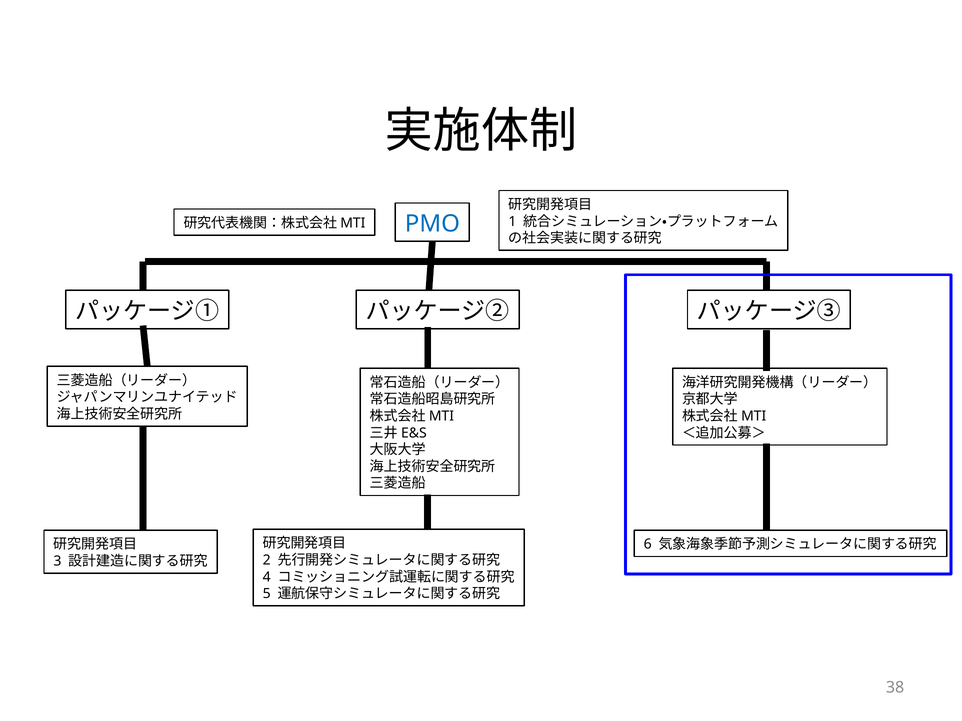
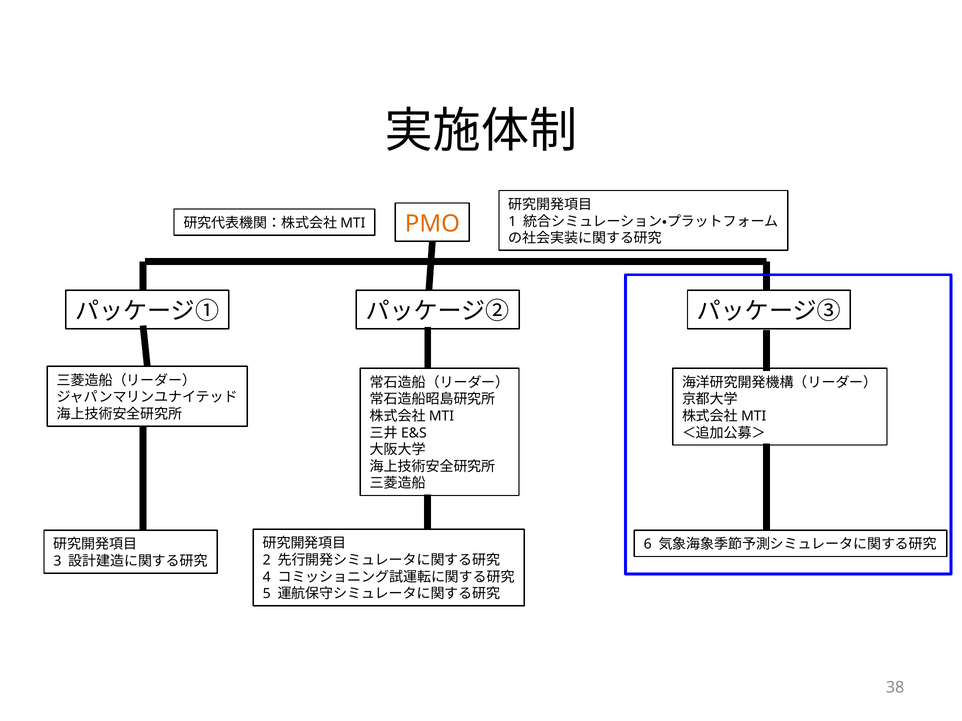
PMO colour: blue -> orange
